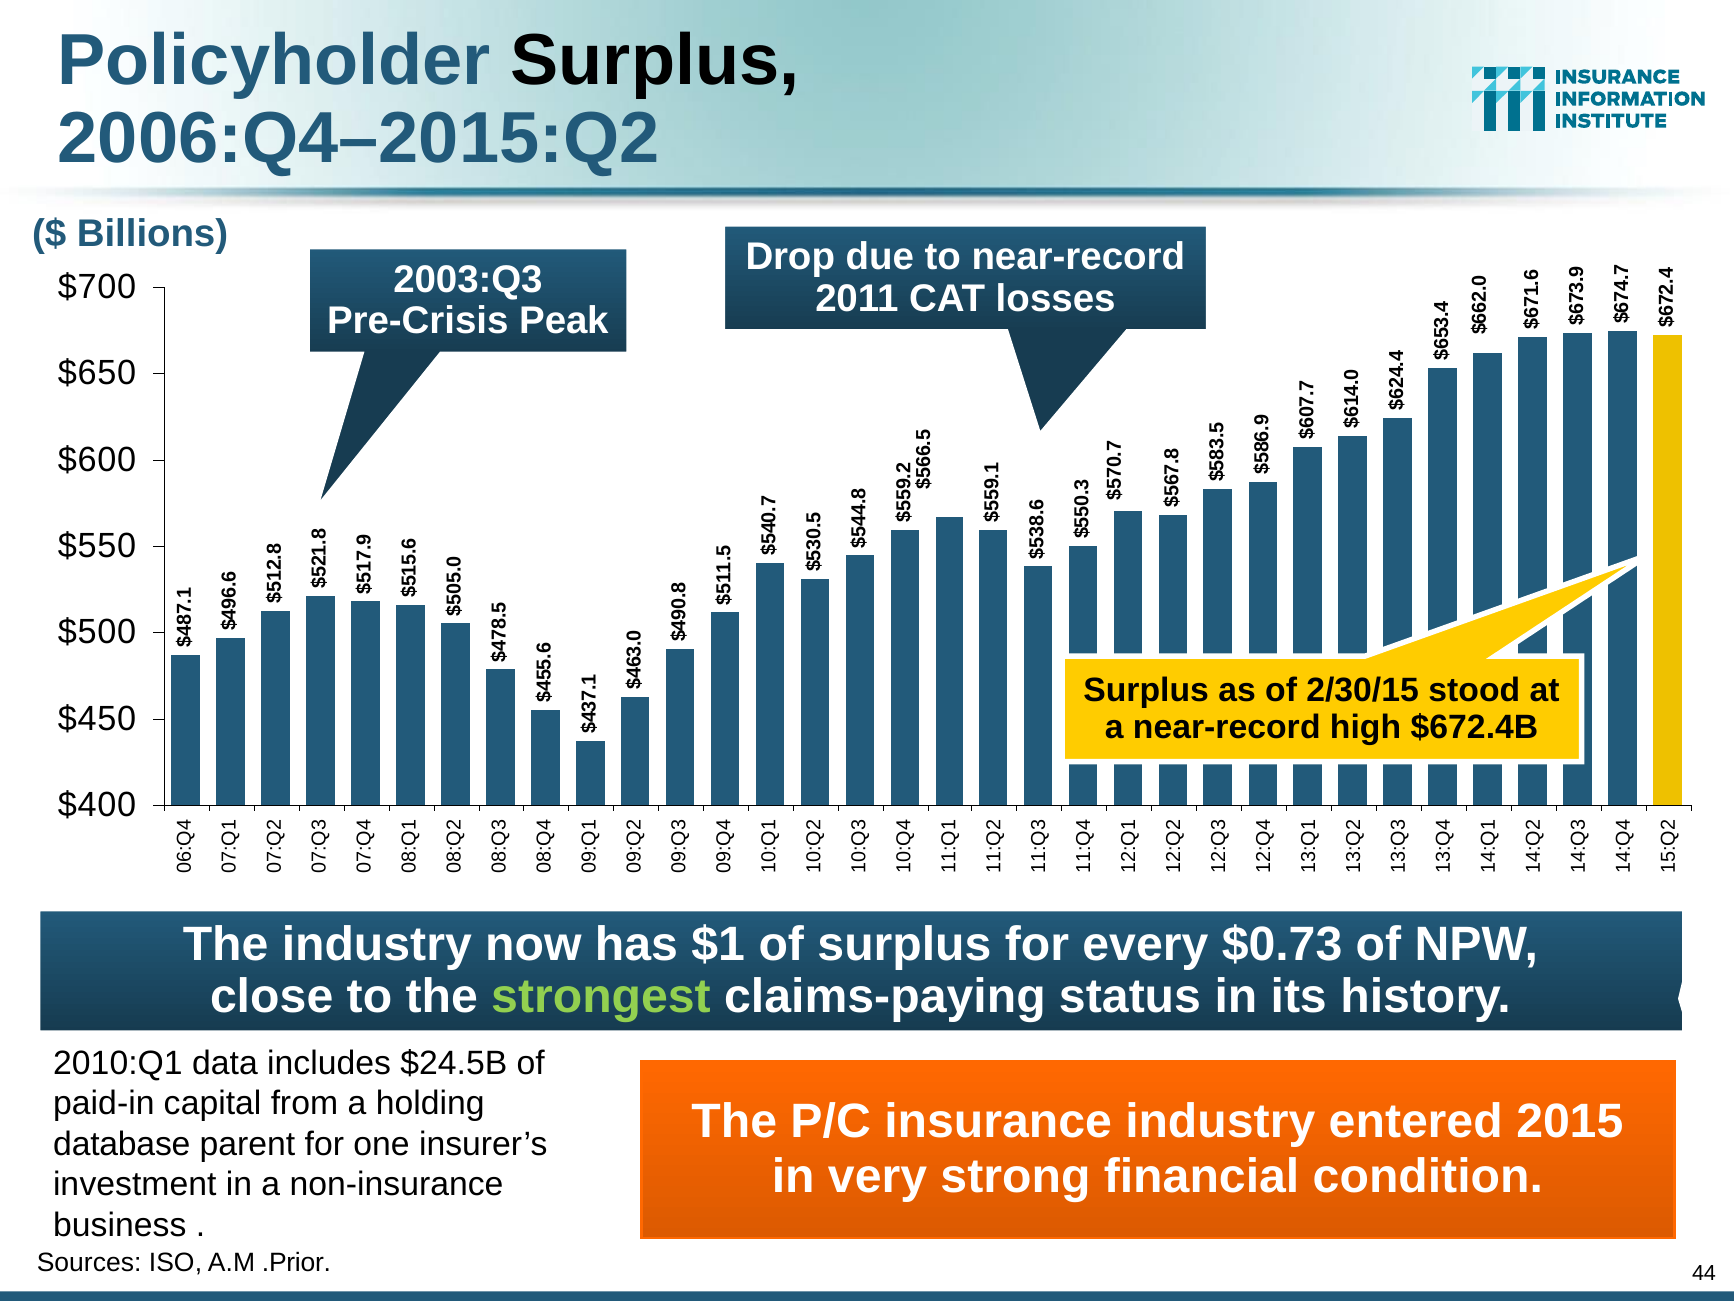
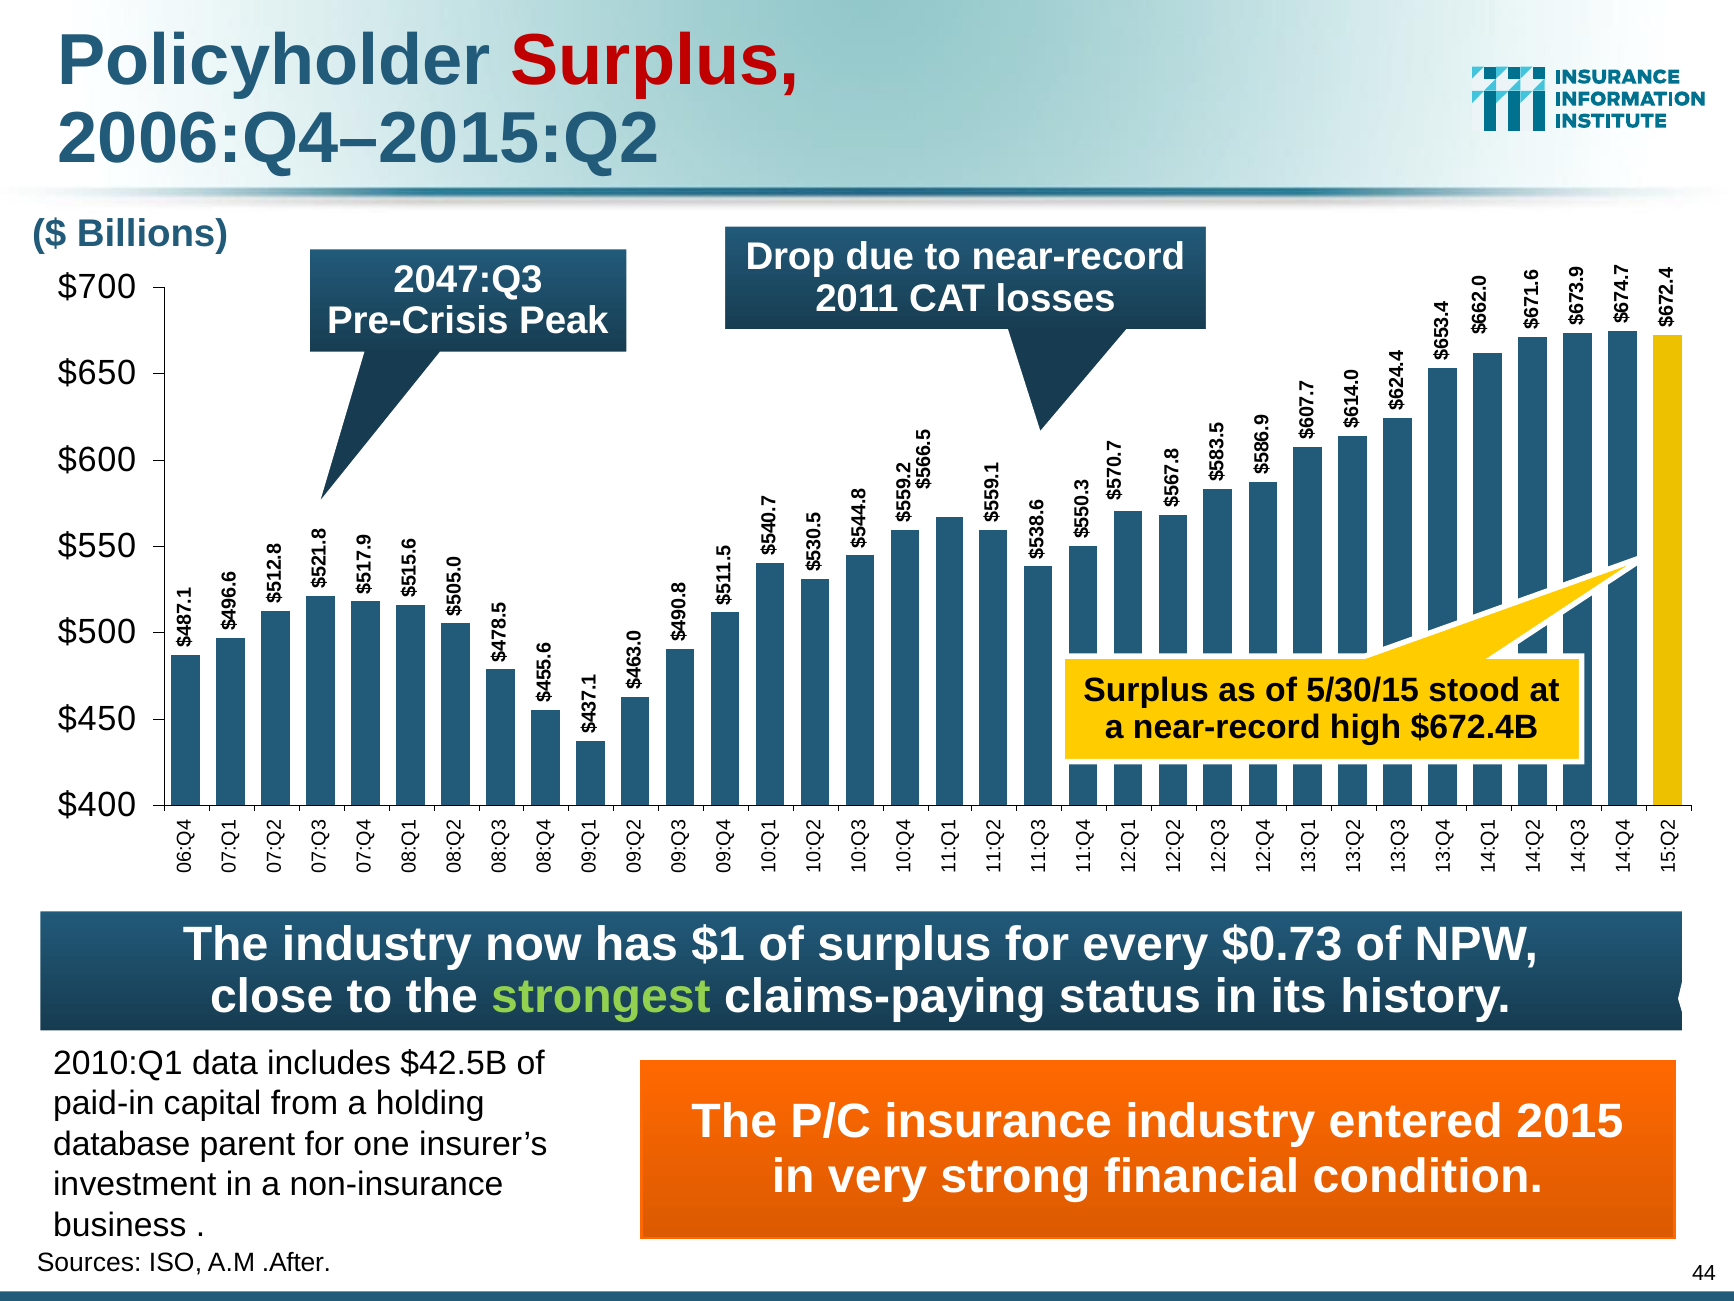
Surplus at (655, 61) colour: black -> red
2003:Q3: 2003:Q3 -> 2047:Q3
2/30/15: 2/30/15 -> 5/30/15
$24.5B: $24.5B -> $42.5B
.Prior: .Prior -> .After
